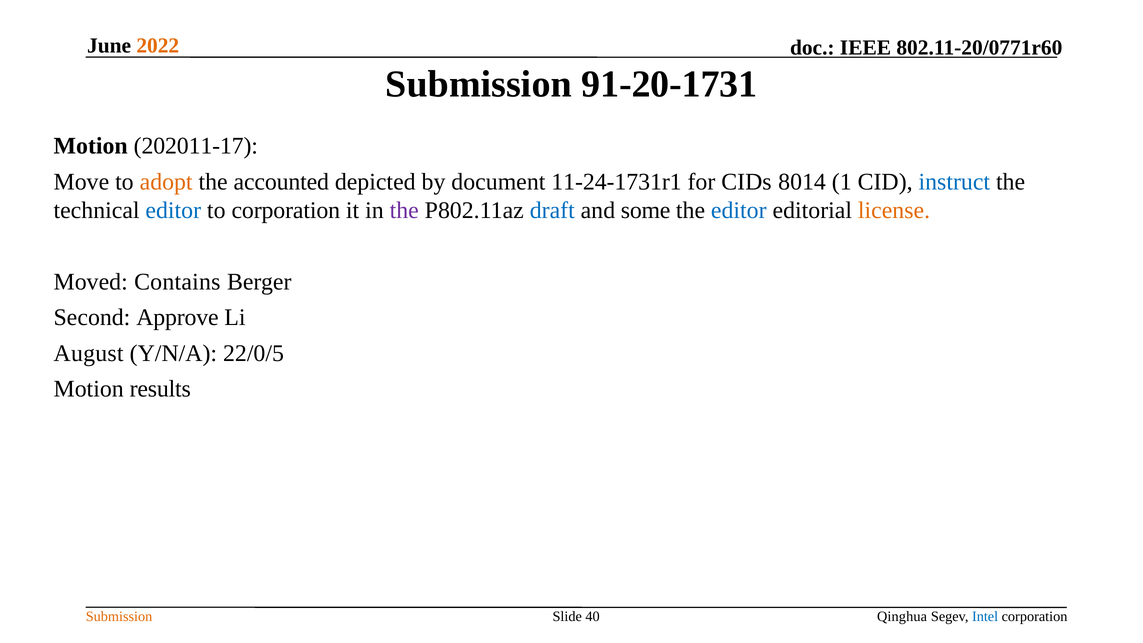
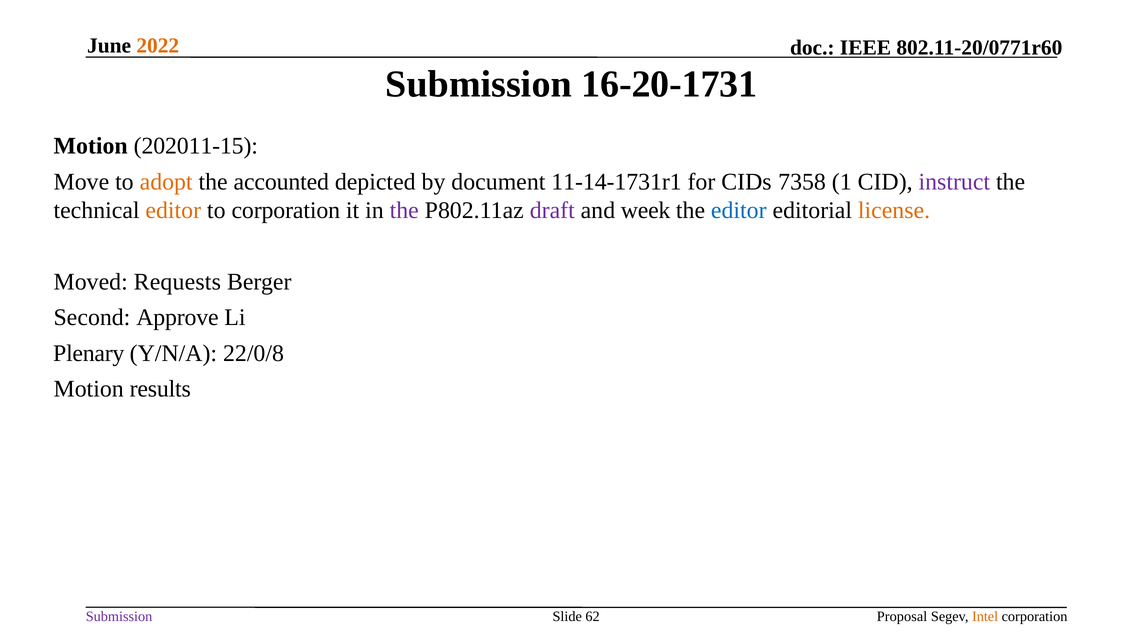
91-20-1731: 91-20-1731 -> 16-20-1731
202011-17: 202011-17 -> 202011-15
11-24-1731r1: 11-24-1731r1 -> 11-14-1731r1
8014: 8014 -> 7358
instruct colour: blue -> purple
editor at (173, 210) colour: blue -> orange
draft colour: blue -> purple
some: some -> week
Contains: Contains -> Requests
August: August -> Plenary
22/0/5: 22/0/5 -> 22/0/8
Submission at (119, 617) colour: orange -> purple
40: 40 -> 62
Qinghua: Qinghua -> Proposal
Intel colour: blue -> orange
